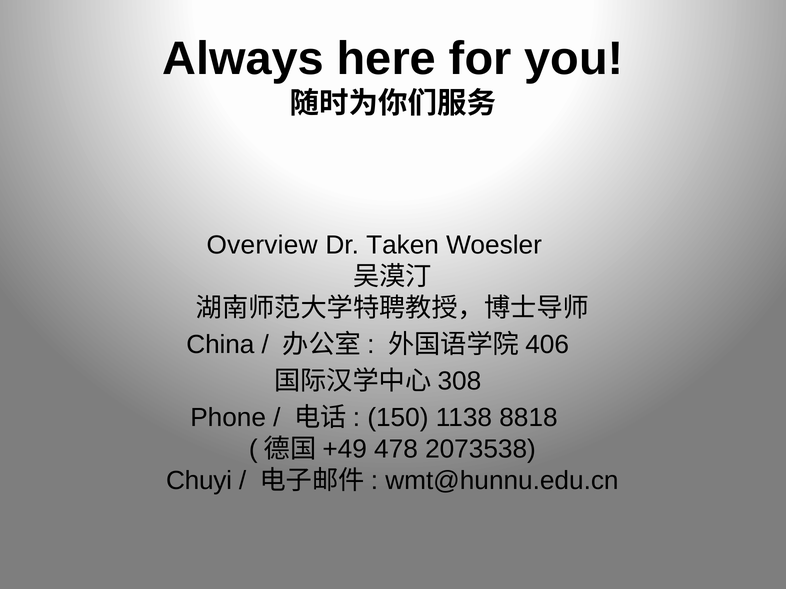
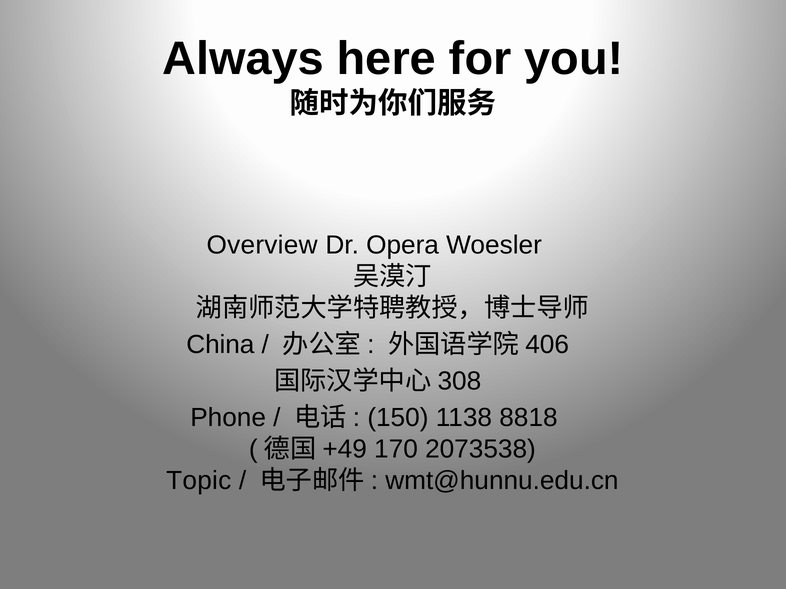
Taken: Taken -> Opera
478: 478 -> 170
Chuyi: Chuyi -> Topic
